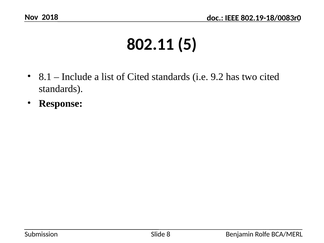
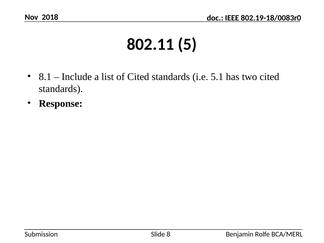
9.2: 9.2 -> 5.1
